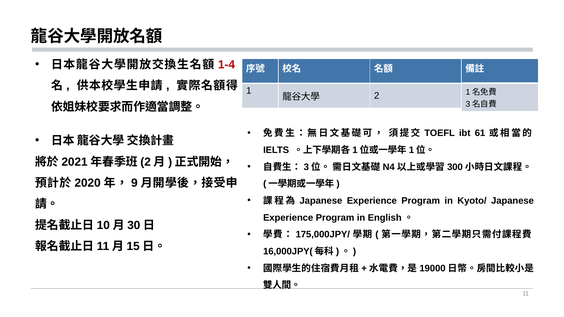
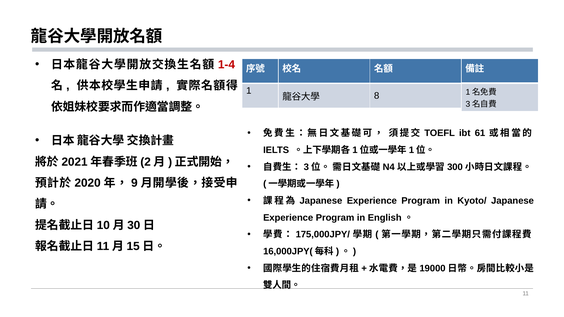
2: 2 -> 8
